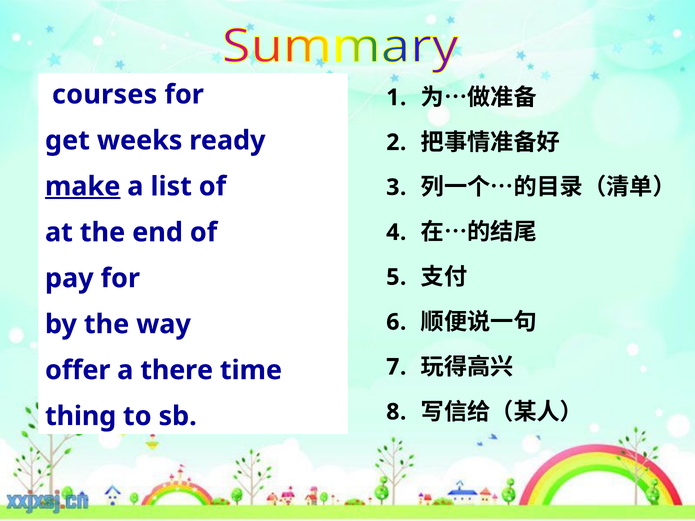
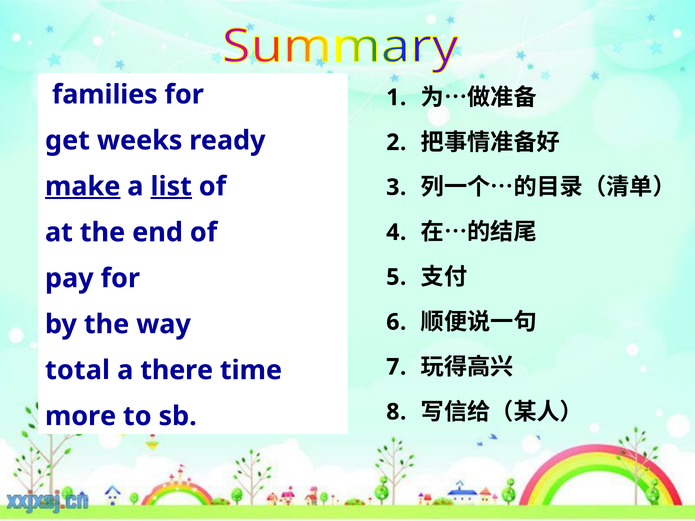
courses: courses -> families
list underline: none -> present
offer: offer -> total
thing: thing -> more
